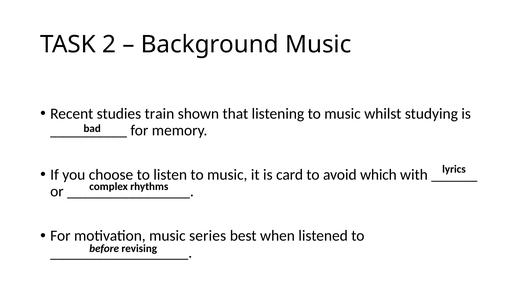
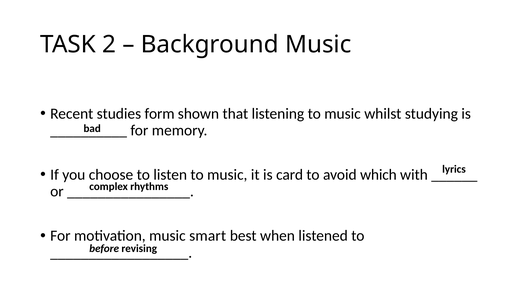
train: train -> form
series: series -> smart
